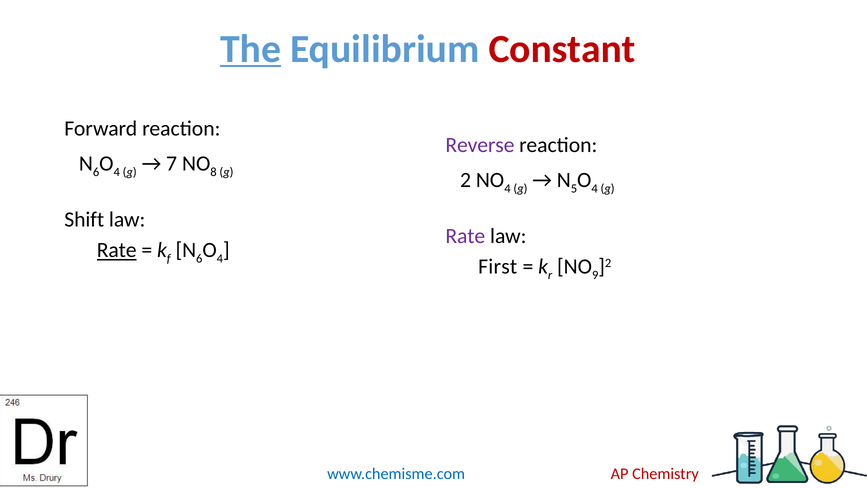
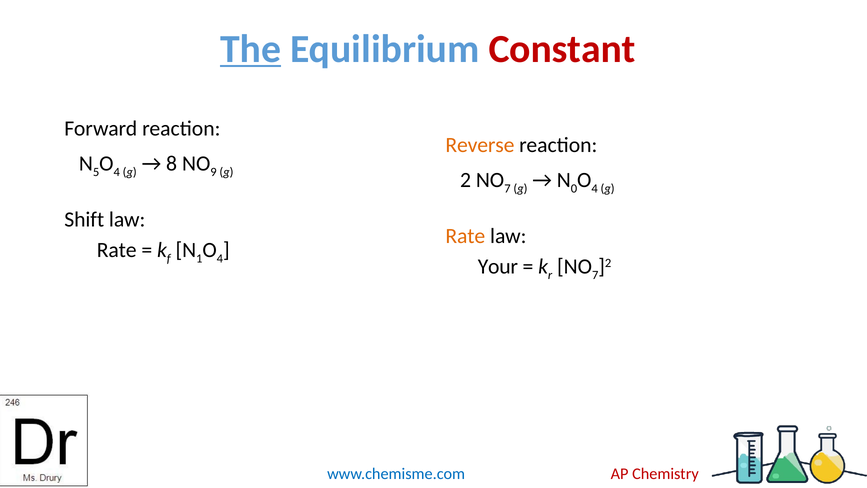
Reverse colour: purple -> orange
6 at (96, 172): 6 -> 5
7: 7 -> 8
8: 8 -> 9
4 at (507, 188): 4 -> 7
5: 5 -> 0
Rate at (465, 236) colour: purple -> orange
Rate at (117, 250) underline: present -> none
6 at (199, 259): 6 -> 1
First: First -> Your
9 at (595, 275): 9 -> 7
